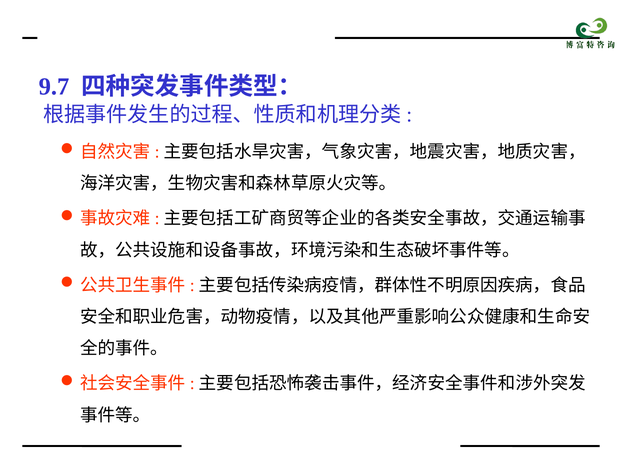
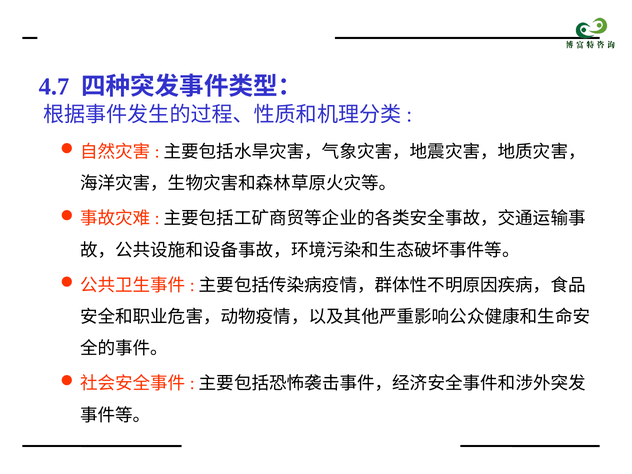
9.7: 9.7 -> 4.7
